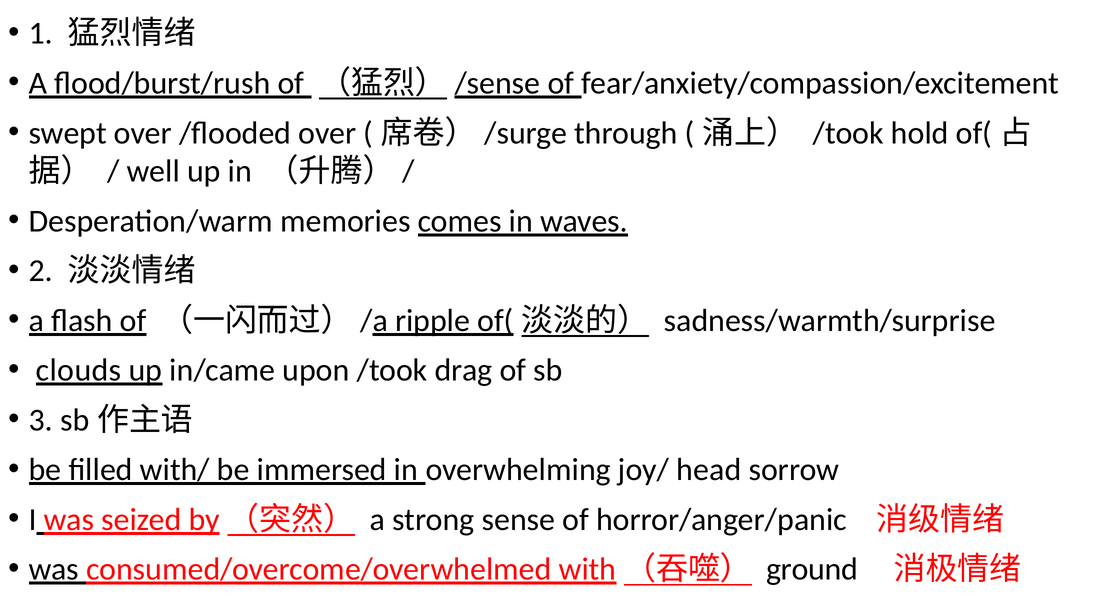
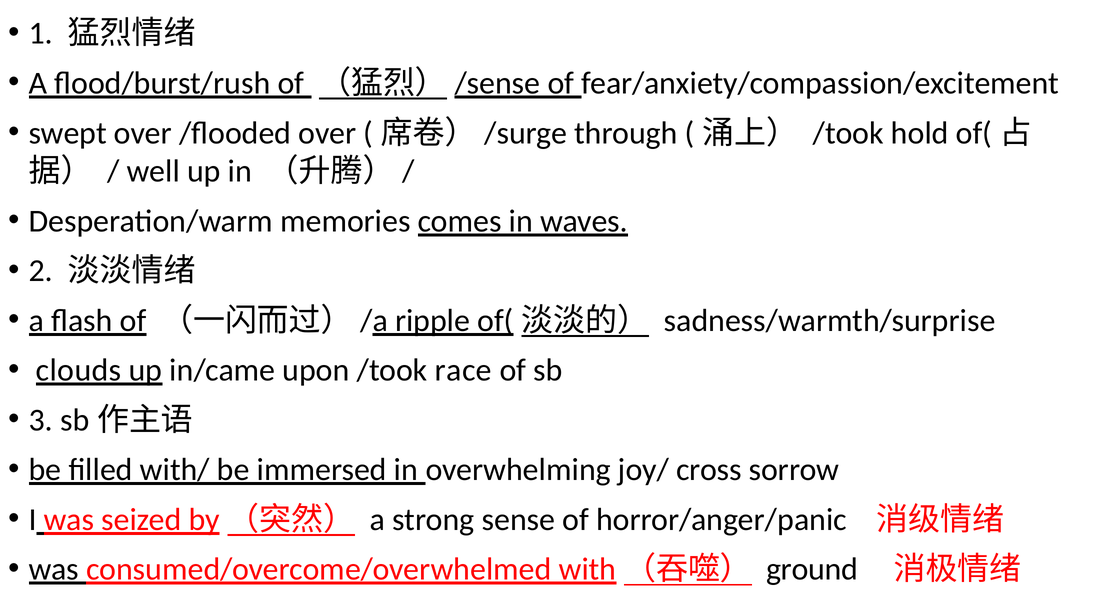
drag: drag -> race
head: head -> cross
